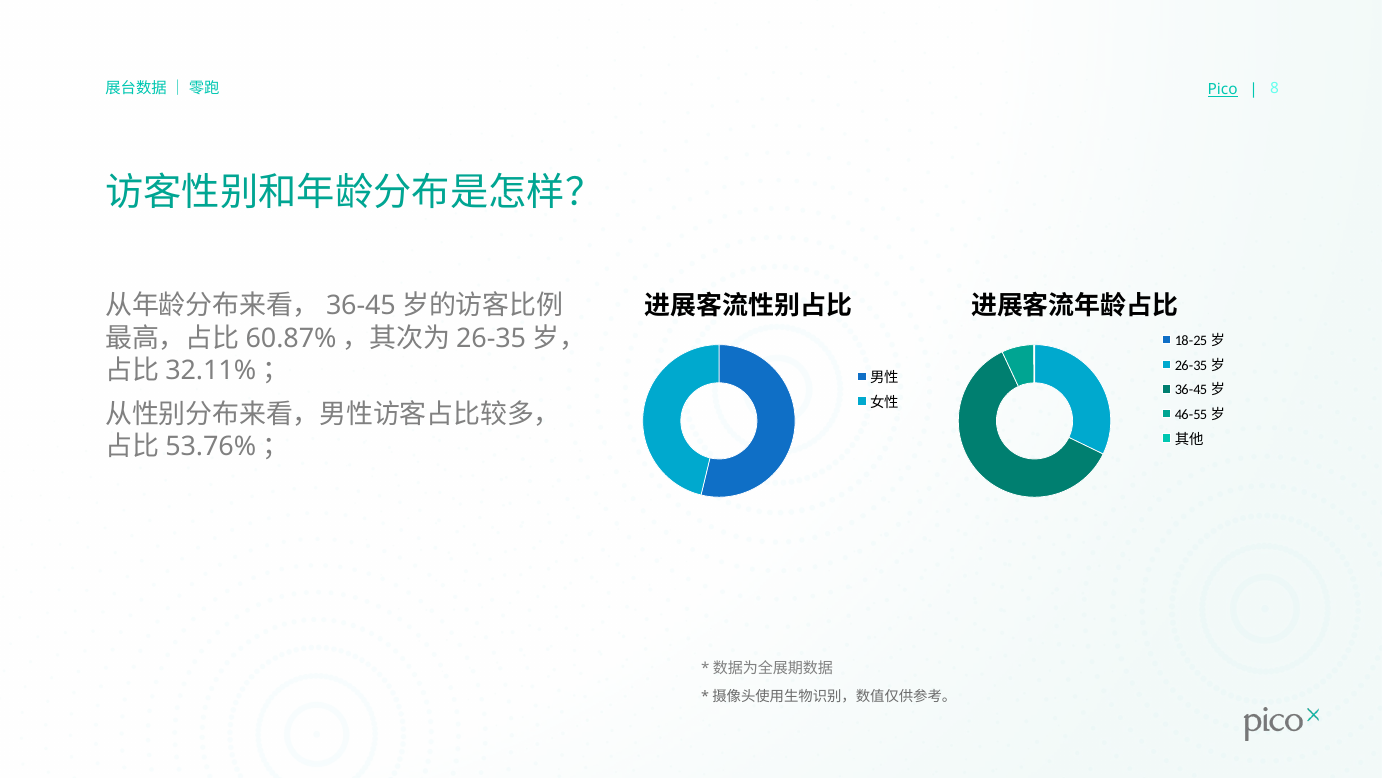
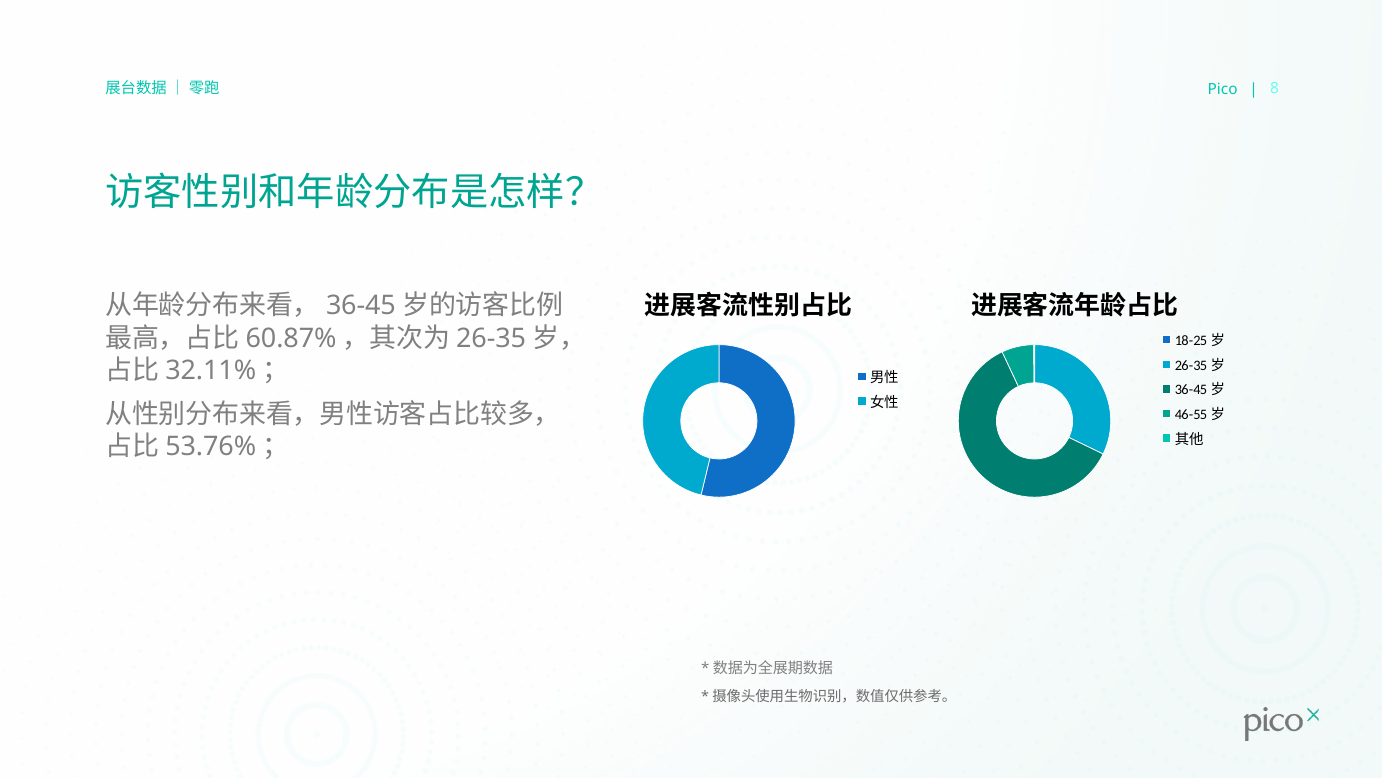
Pico underline: present -> none
